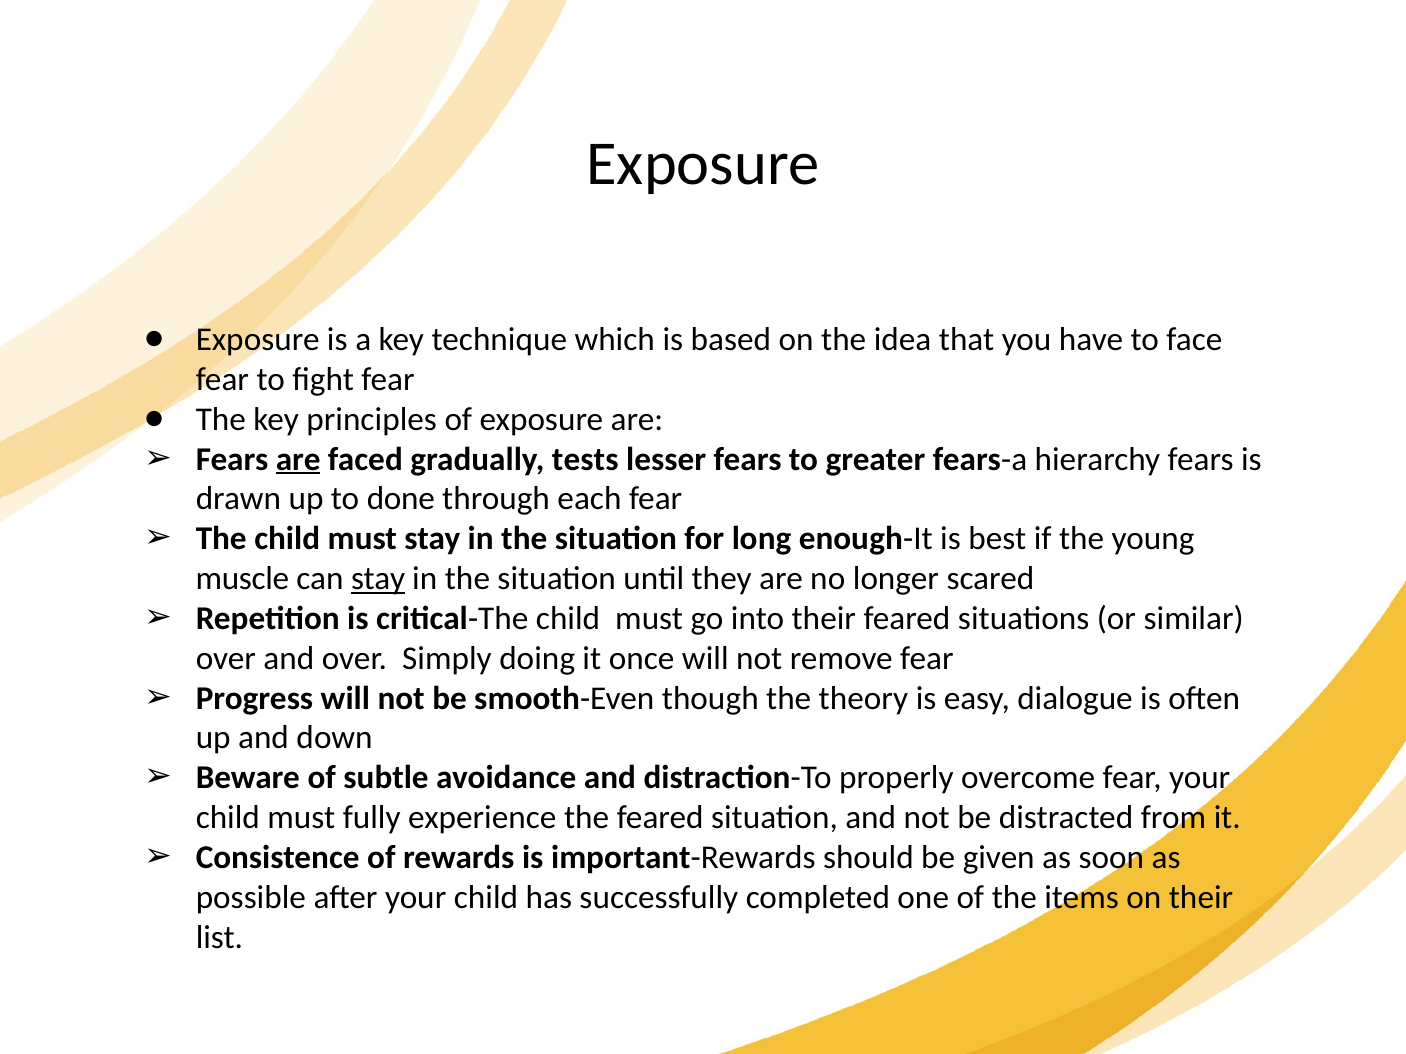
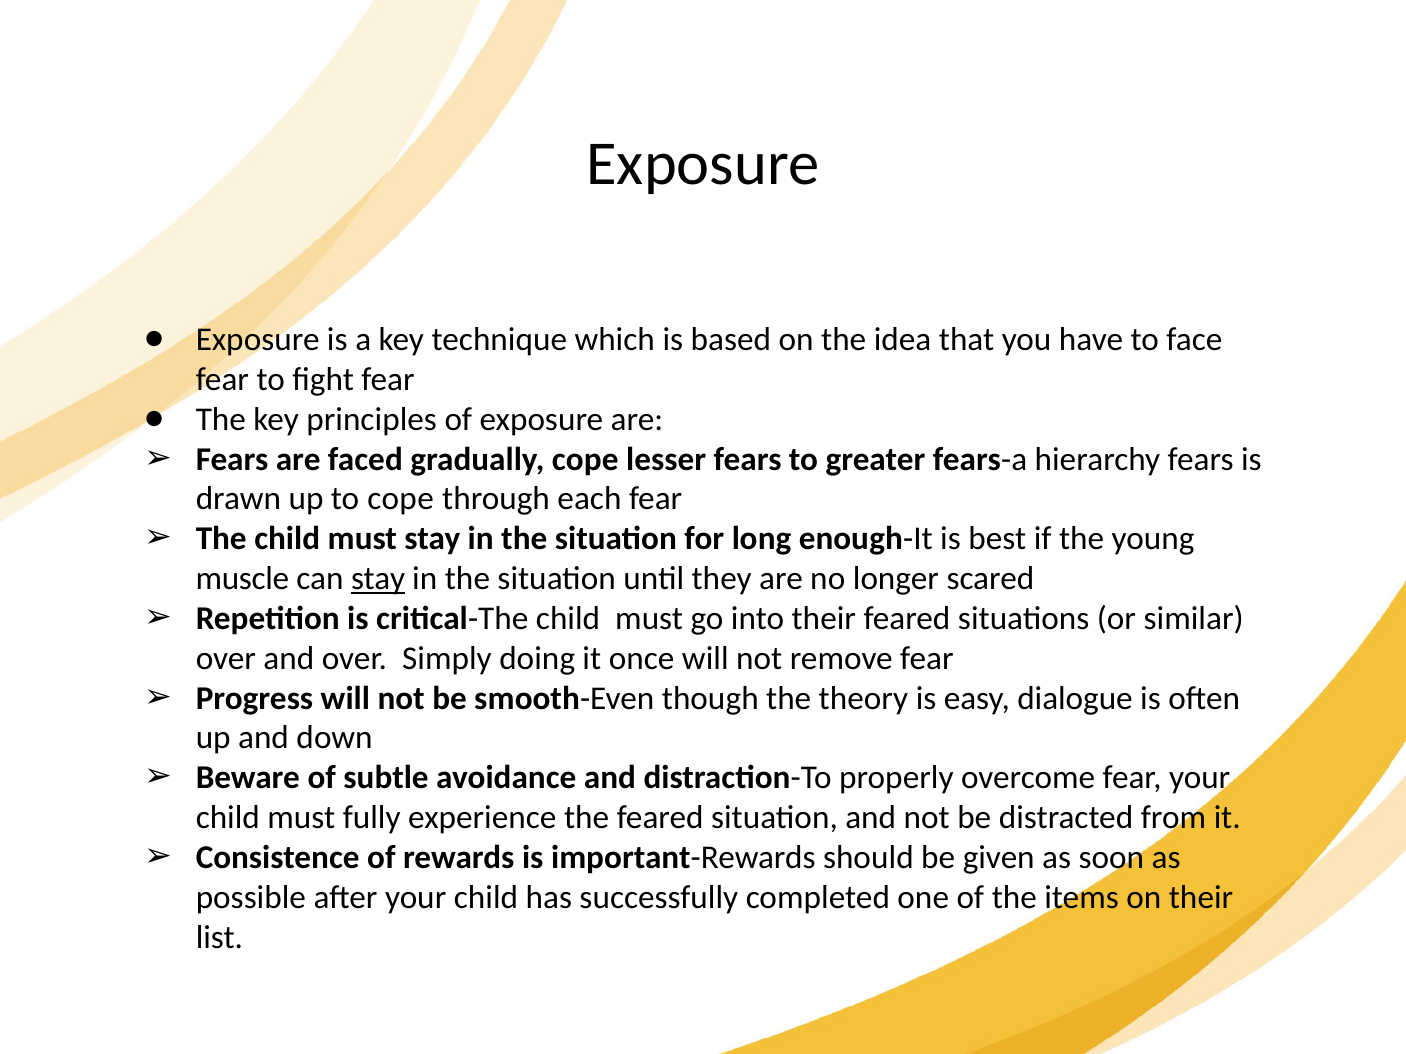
are at (298, 459) underline: present -> none
gradually tests: tests -> cope
to done: done -> cope
